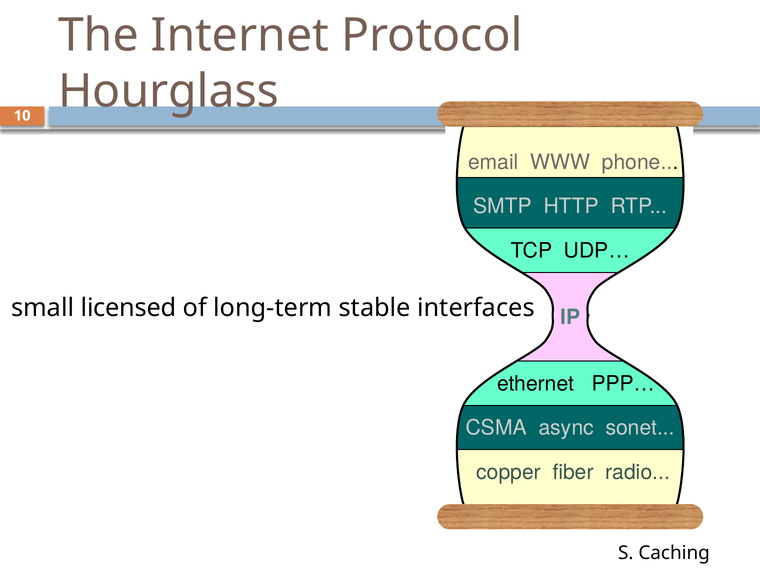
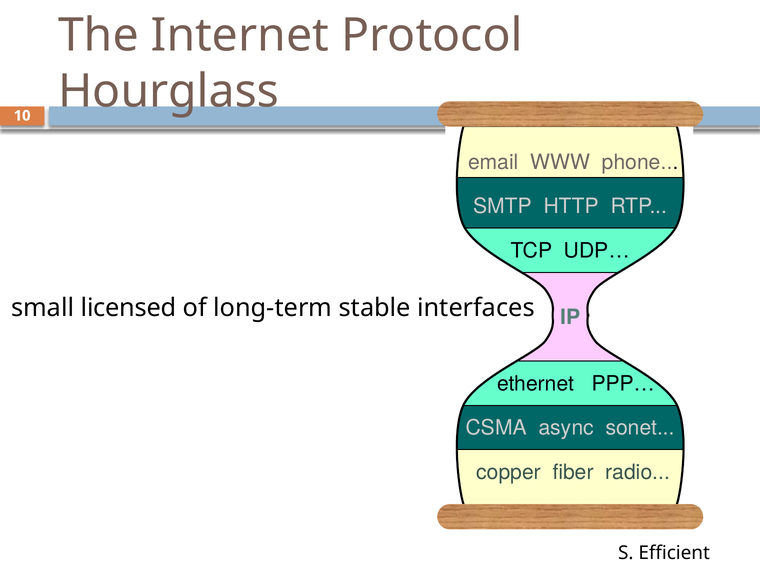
Caching: Caching -> Efficient
